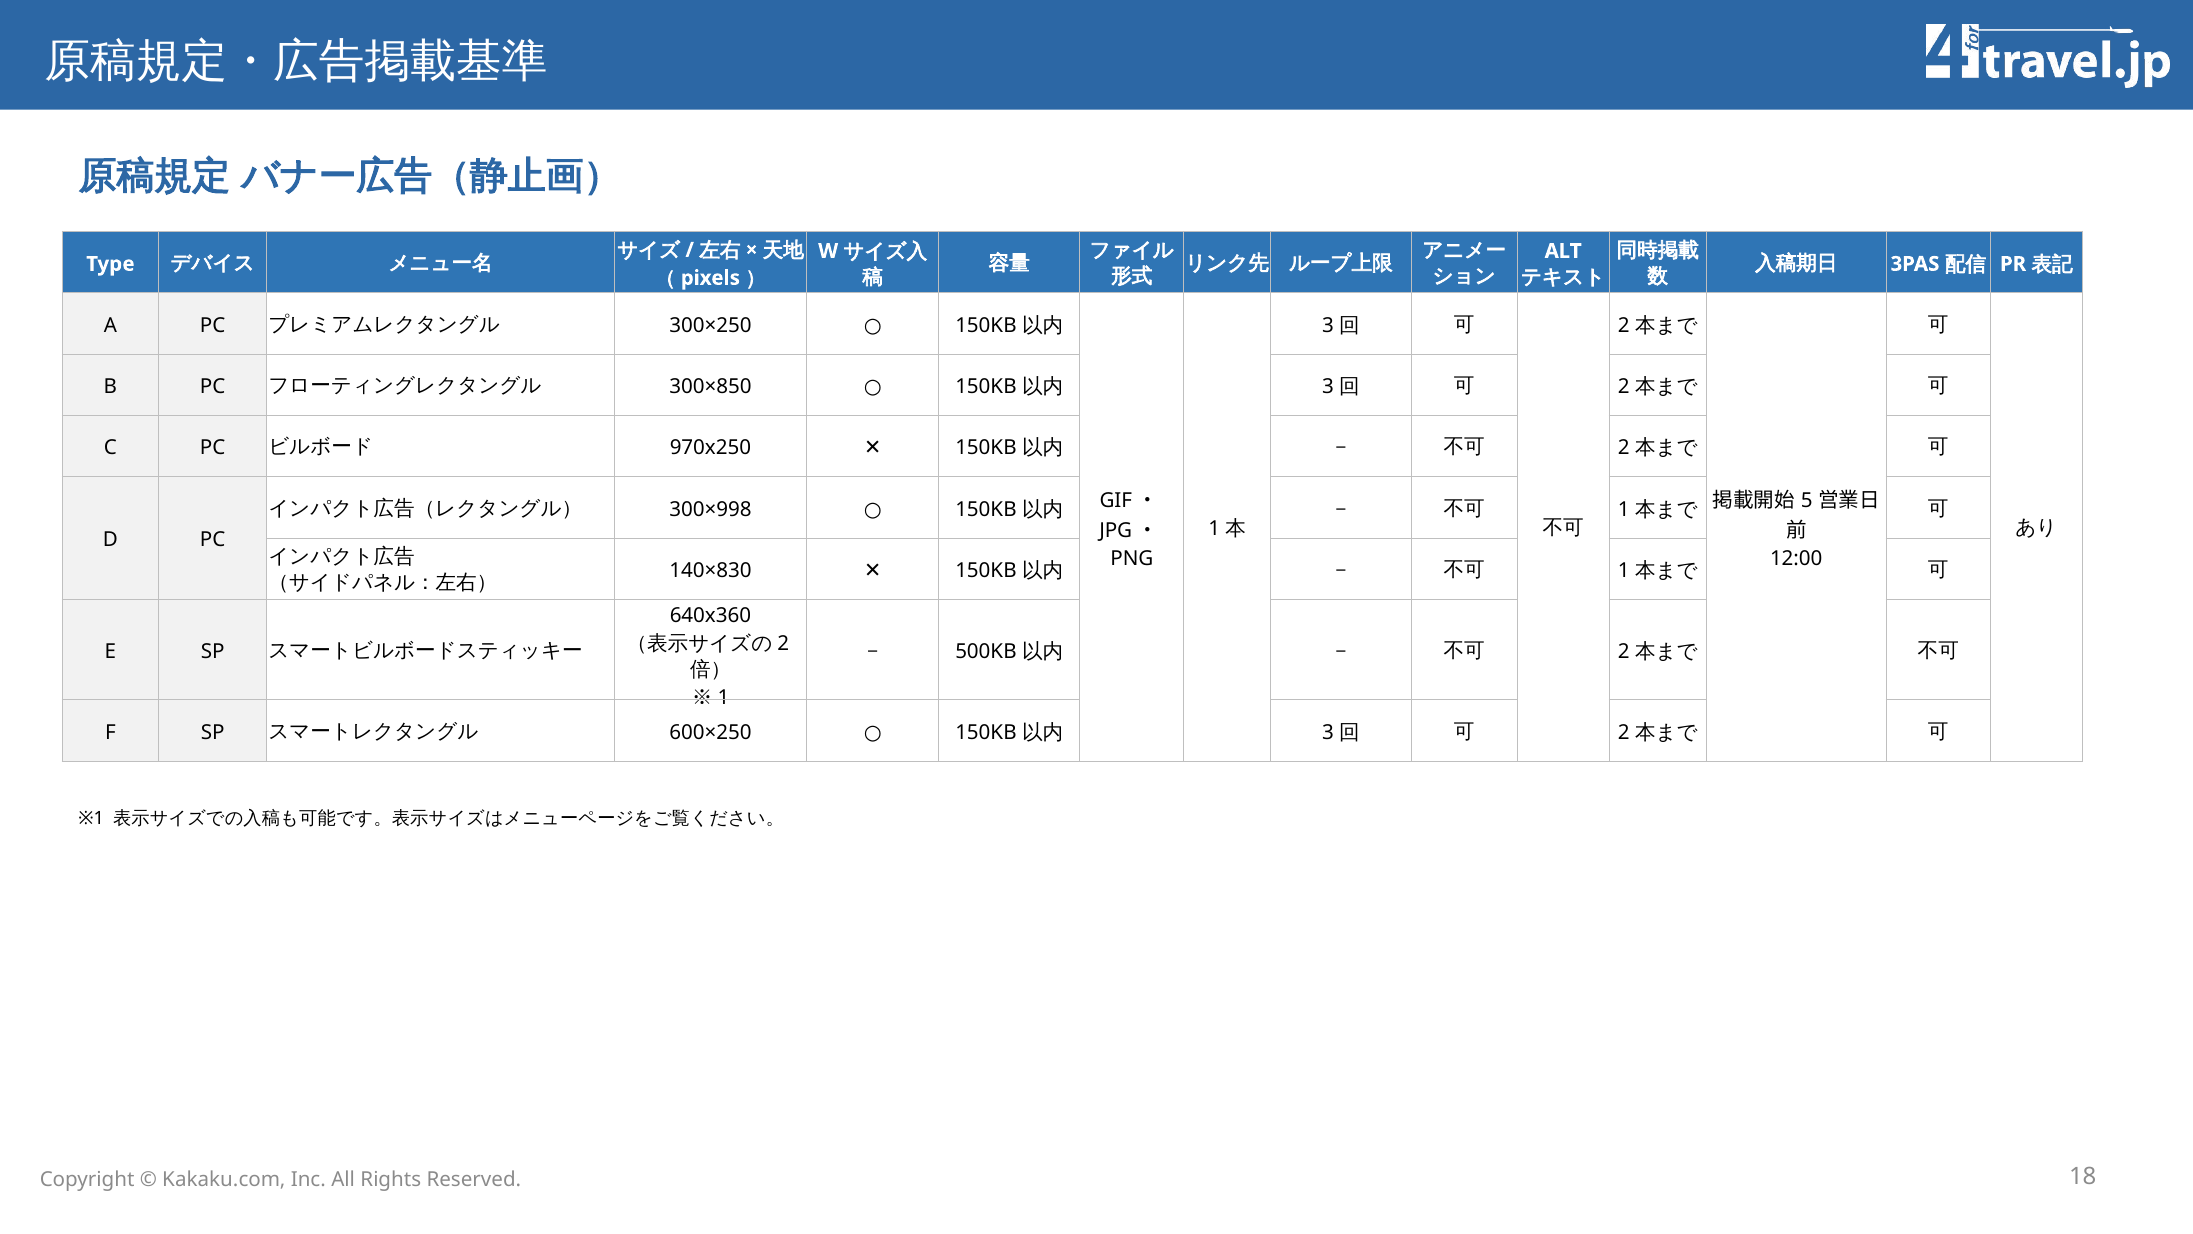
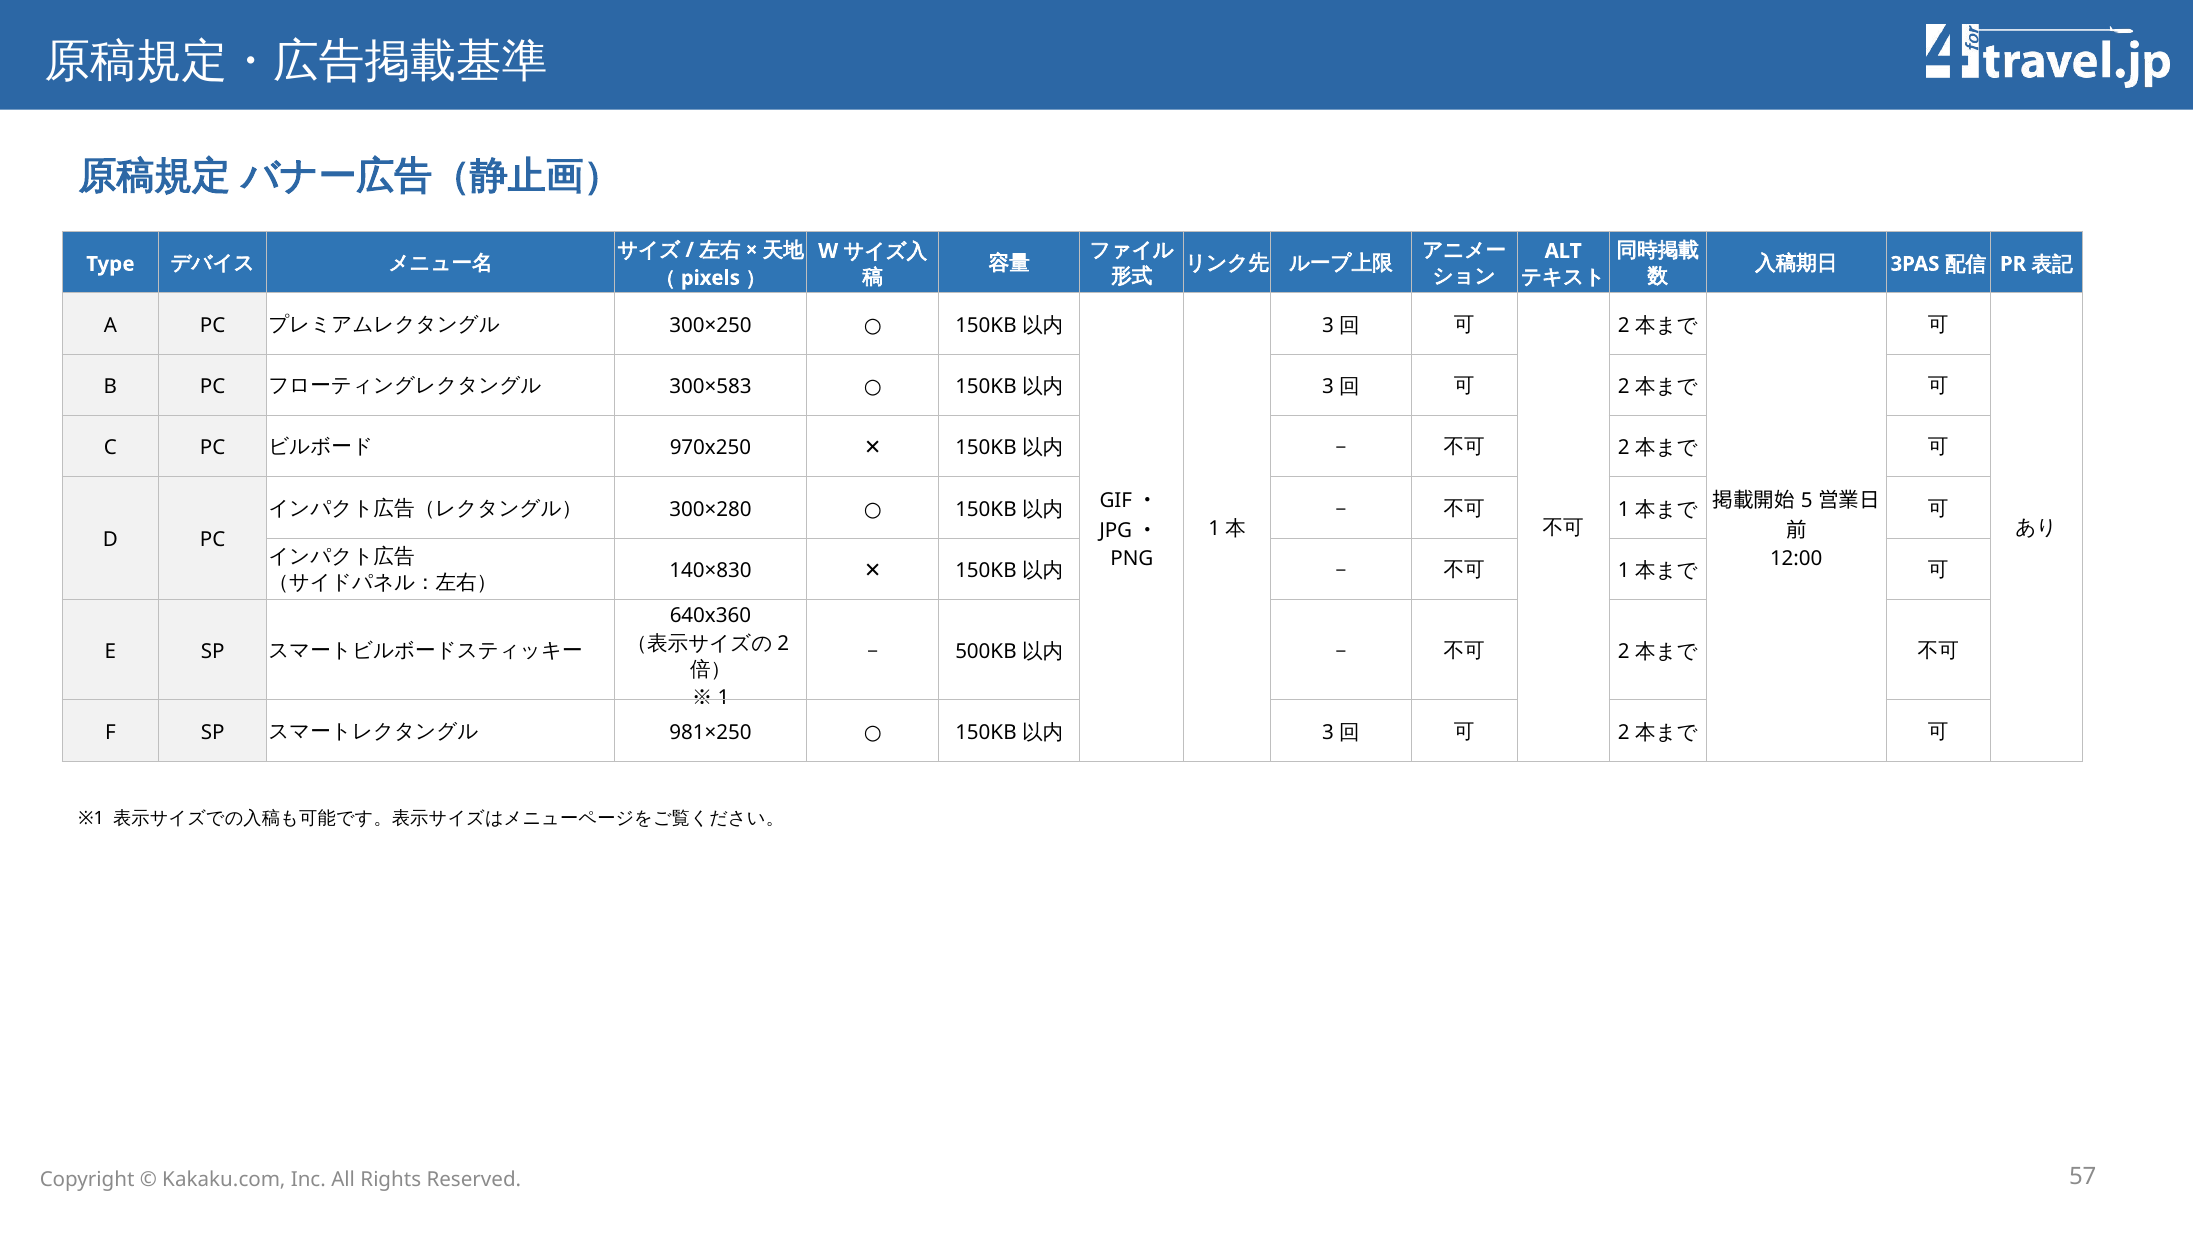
300×850: 300×850 -> 300×583
300×998: 300×998 -> 300×280
600×250: 600×250 -> 981×250
18: 18 -> 57
